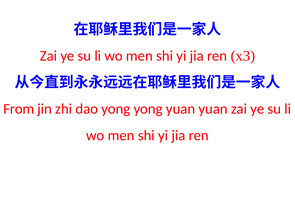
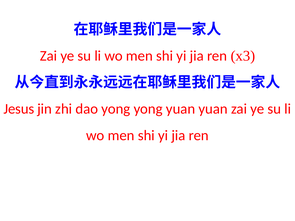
From: From -> Jesus
